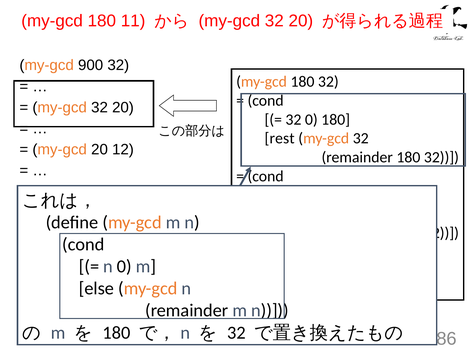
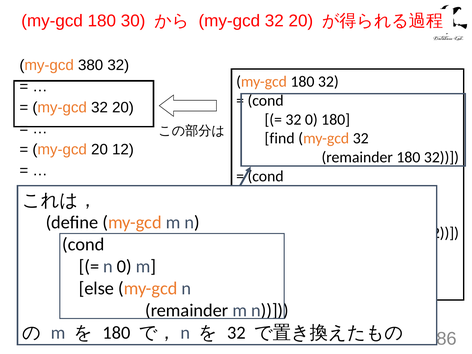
11: 11 -> 30
900: 900 -> 380
rest: rest -> find
